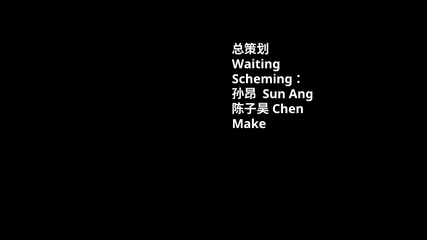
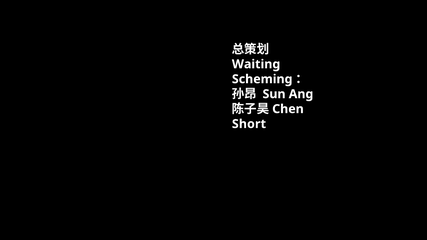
Make: Make -> Short
